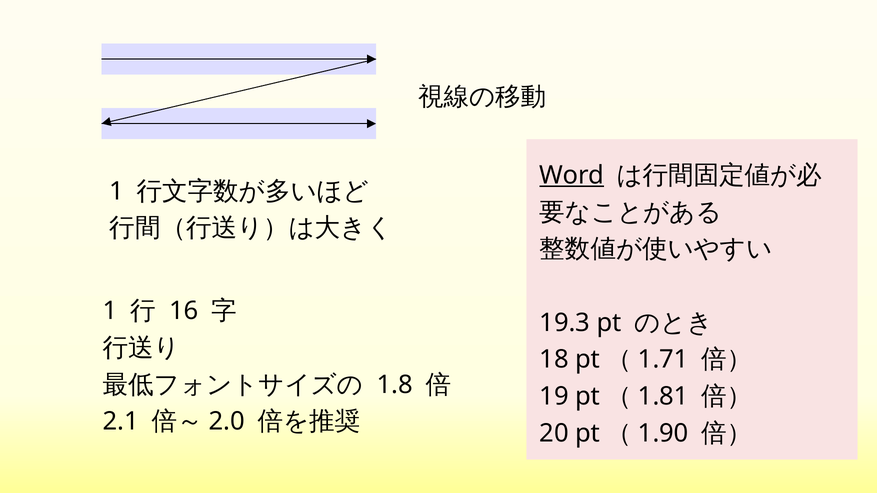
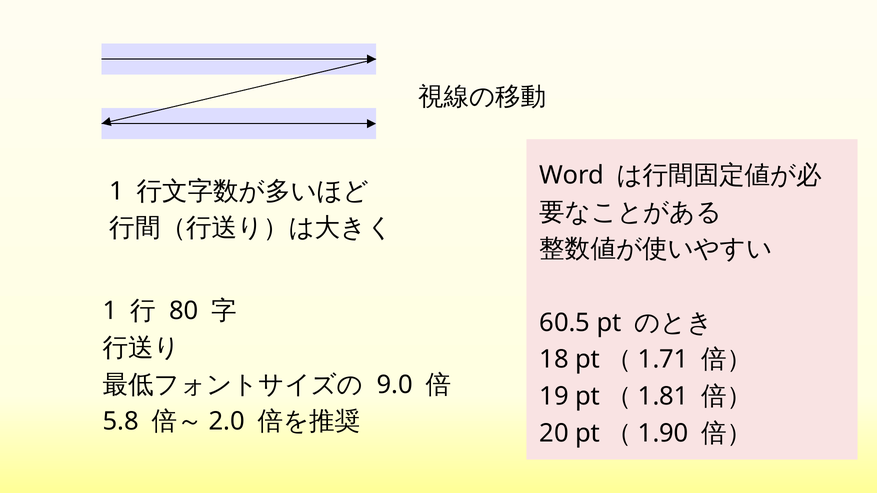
Word underline: present -> none
16: 16 -> 80
19.3: 19.3 -> 60.5
1.8: 1.8 -> 9.0
2.1: 2.1 -> 5.8
